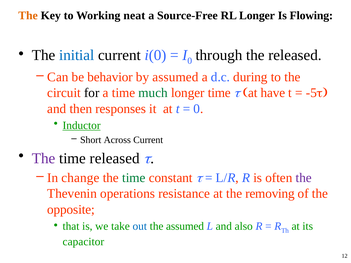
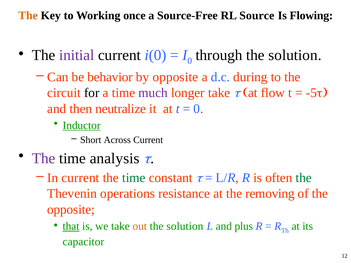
neat: neat -> once
RL Longer: Longer -> Source
initial colour: blue -> purple
through the released: released -> solution
by assumed: assumed -> opposite
much colour: green -> purple
longer time: time -> take
have: have -> flow
responses: responses -> neutralize
time released: released -> analysis
In change: change -> current
the at (304, 178) colour: purple -> green
that underline: none -> present
out colour: blue -> orange
assumed at (185, 226): assumed -> solution
also: also -> plus
